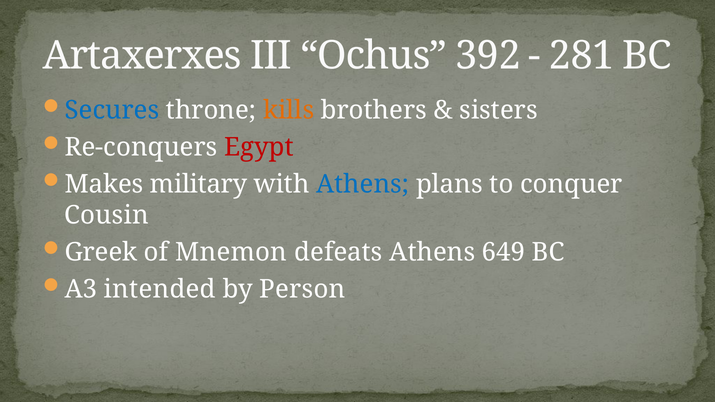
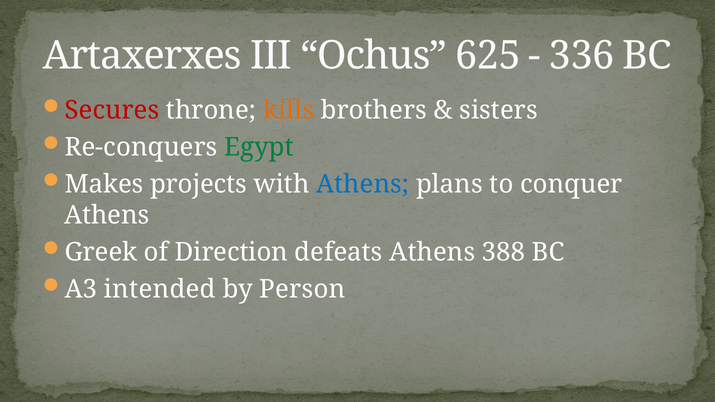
392: 392 -> 625
281: 281 -> 336
Secures colour: blue -> red
Egypt colour: red -> green
military: military -> projects
Cousin at (107, 215): Cousin -> Athens
Mnemon: Mnemon -> Direction
649: 649 -> 388
